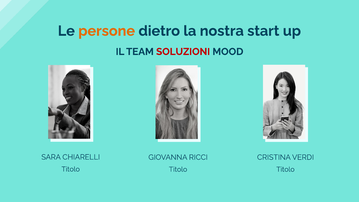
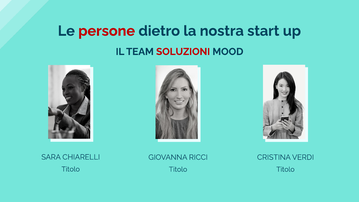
persone colour: orange -> red
